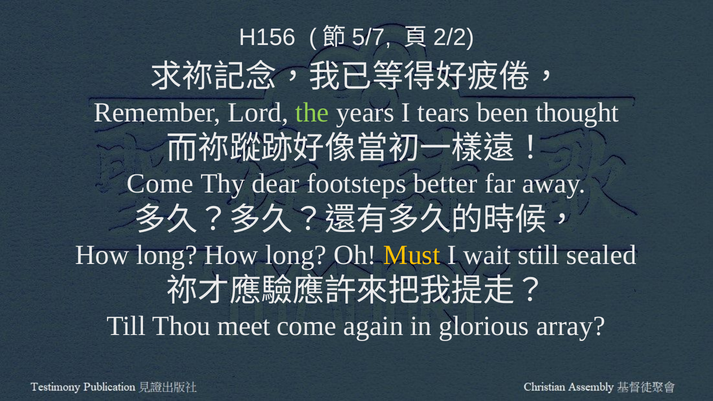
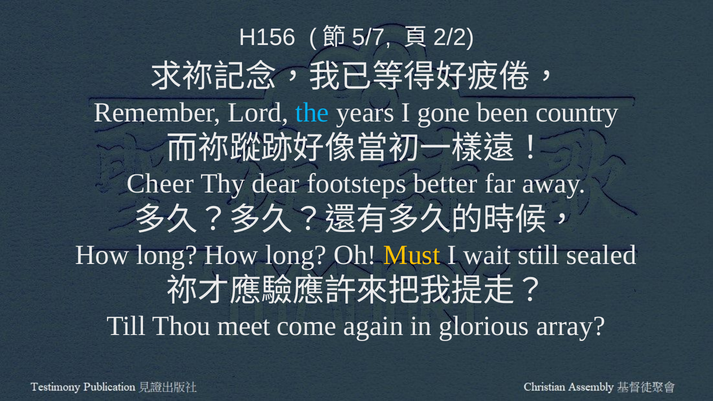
the colour: light green -> light blue
tears: tears -> gone
thought: thought -> country
Come at (160, 184): Come -> Cheer
